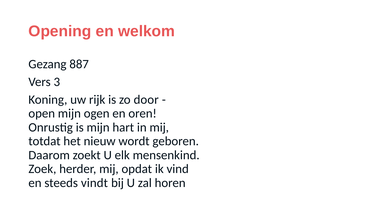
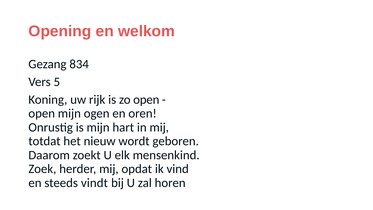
887: 887 -> 834
3: 3 -> 5
zo door: door -> open
